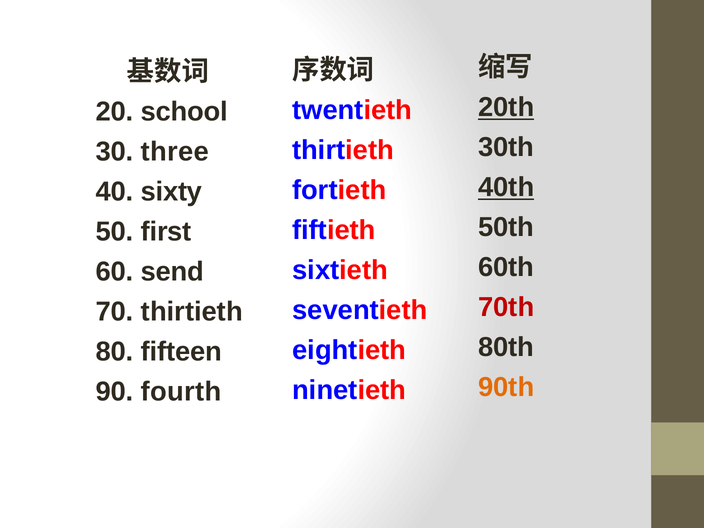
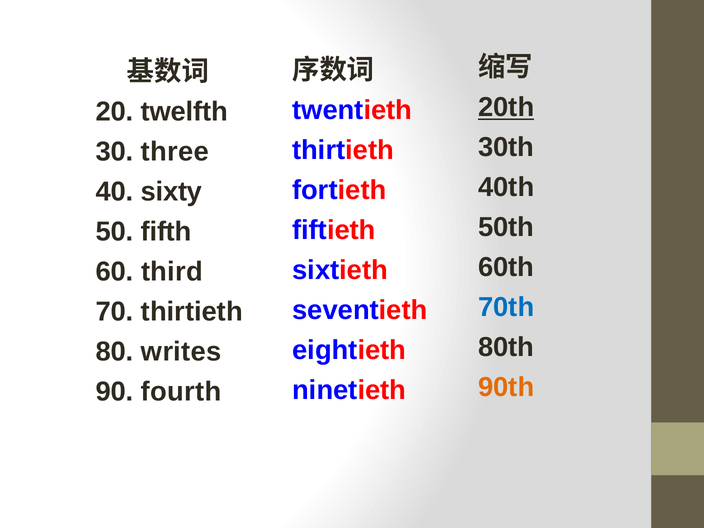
school: school -> twelfth
40th underline: present -> none
first: first -> fifth
send: send -> third
70th colour: red -> blue
fifteen: fifteen -> writes
